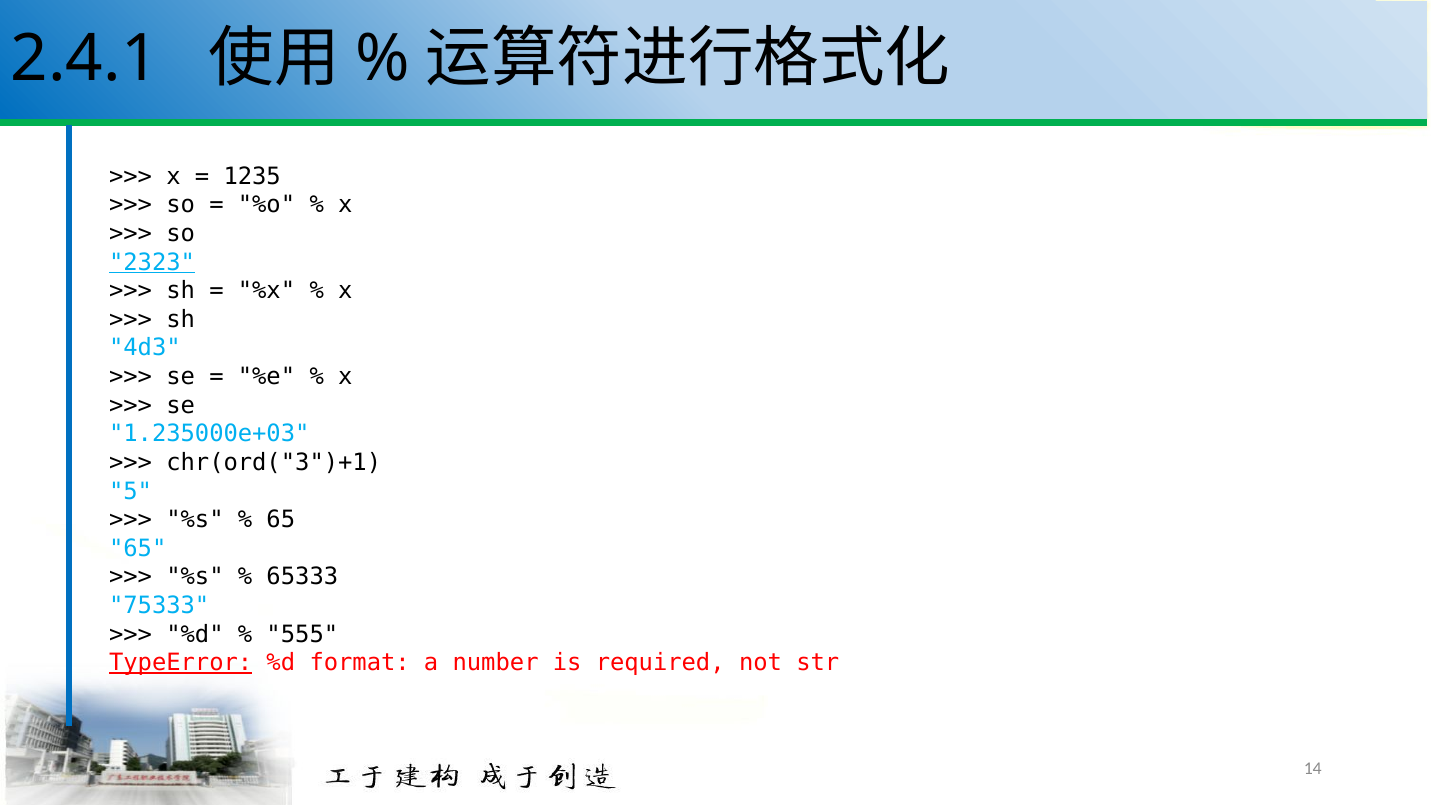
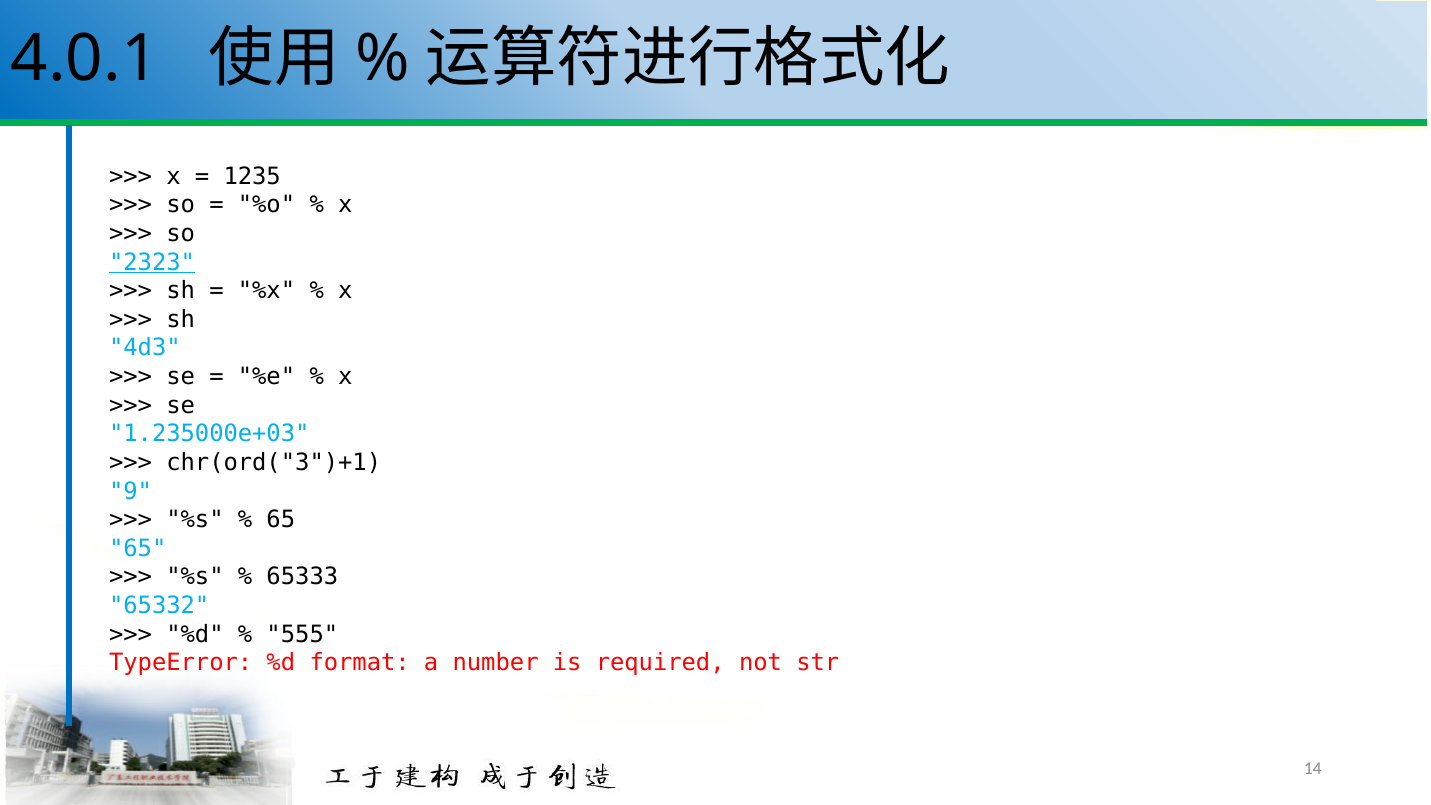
2.4.1: 2.4.1 -> 4.0.1
5: 5 -> 9
75333: 75333 -> 65332
TypeError underline: present -> none
